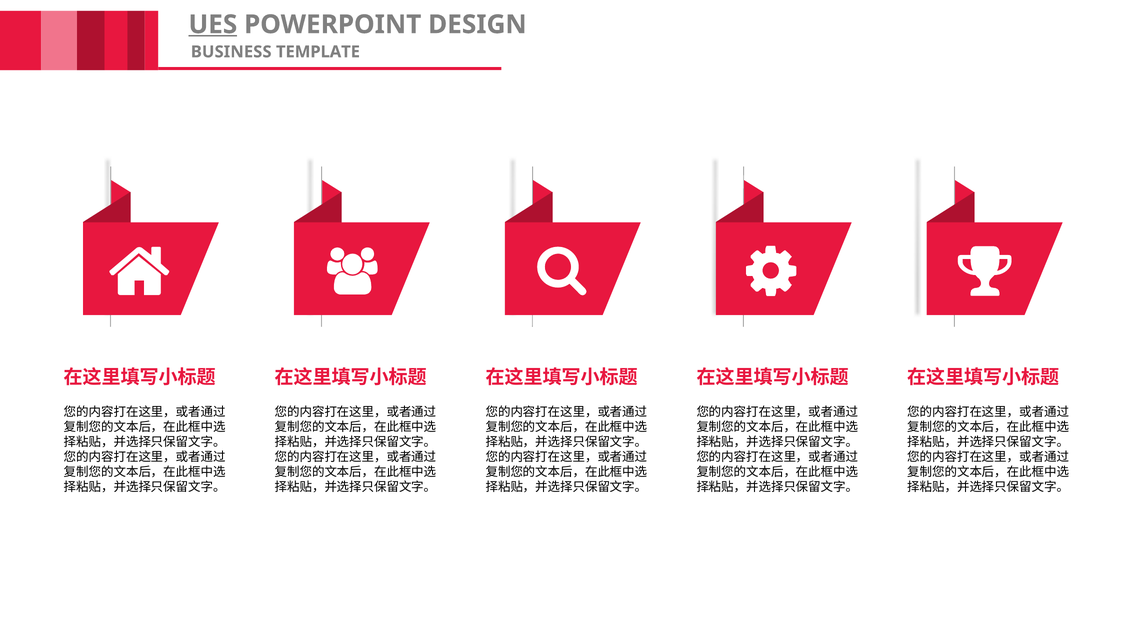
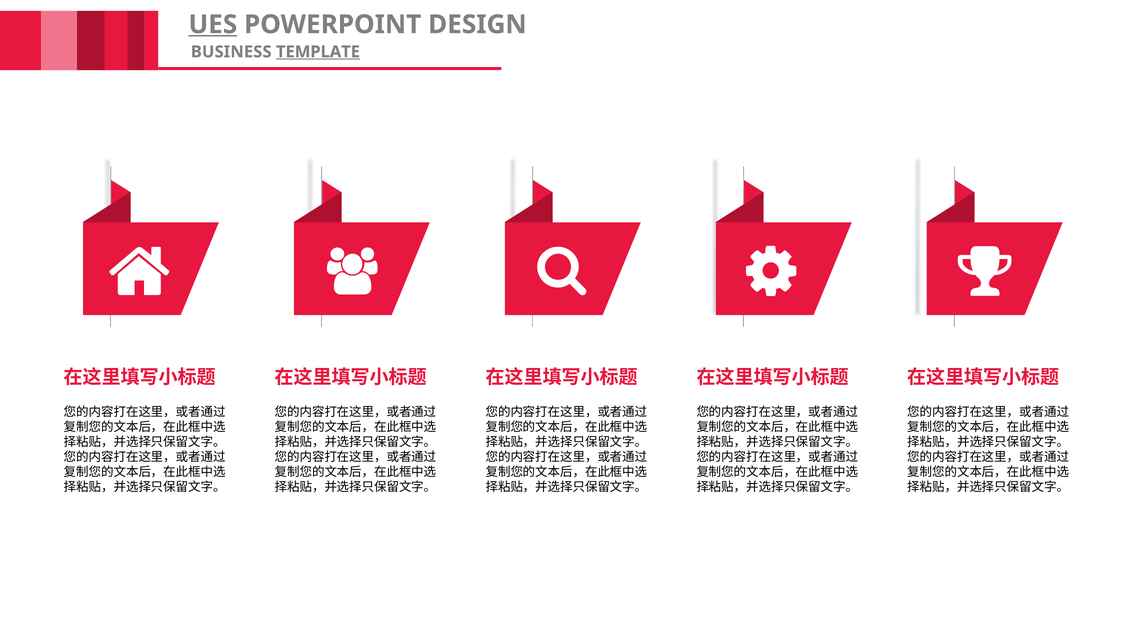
TEMPLATE underline: none -> present
